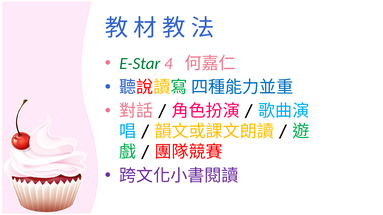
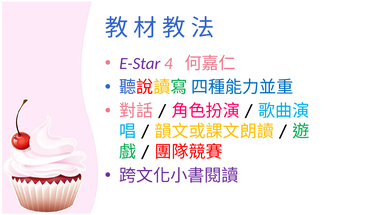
E-Star colour: green -> purple
